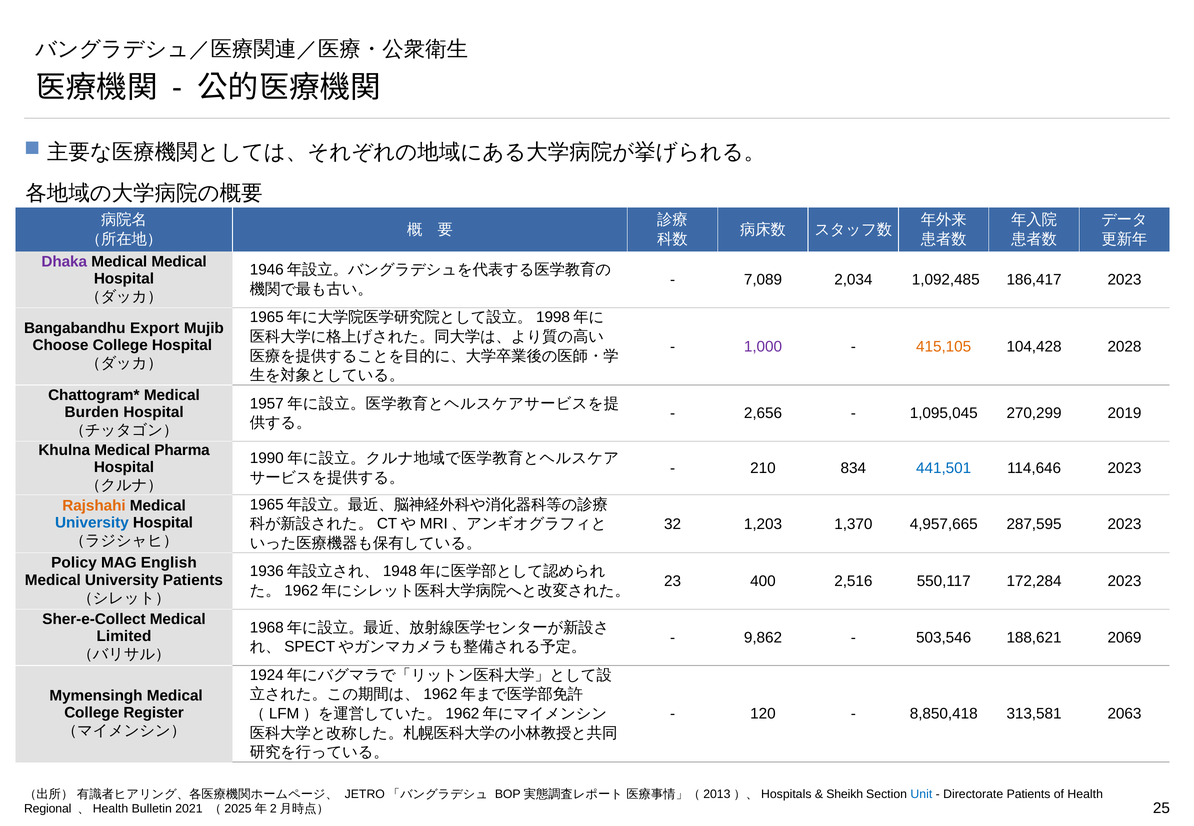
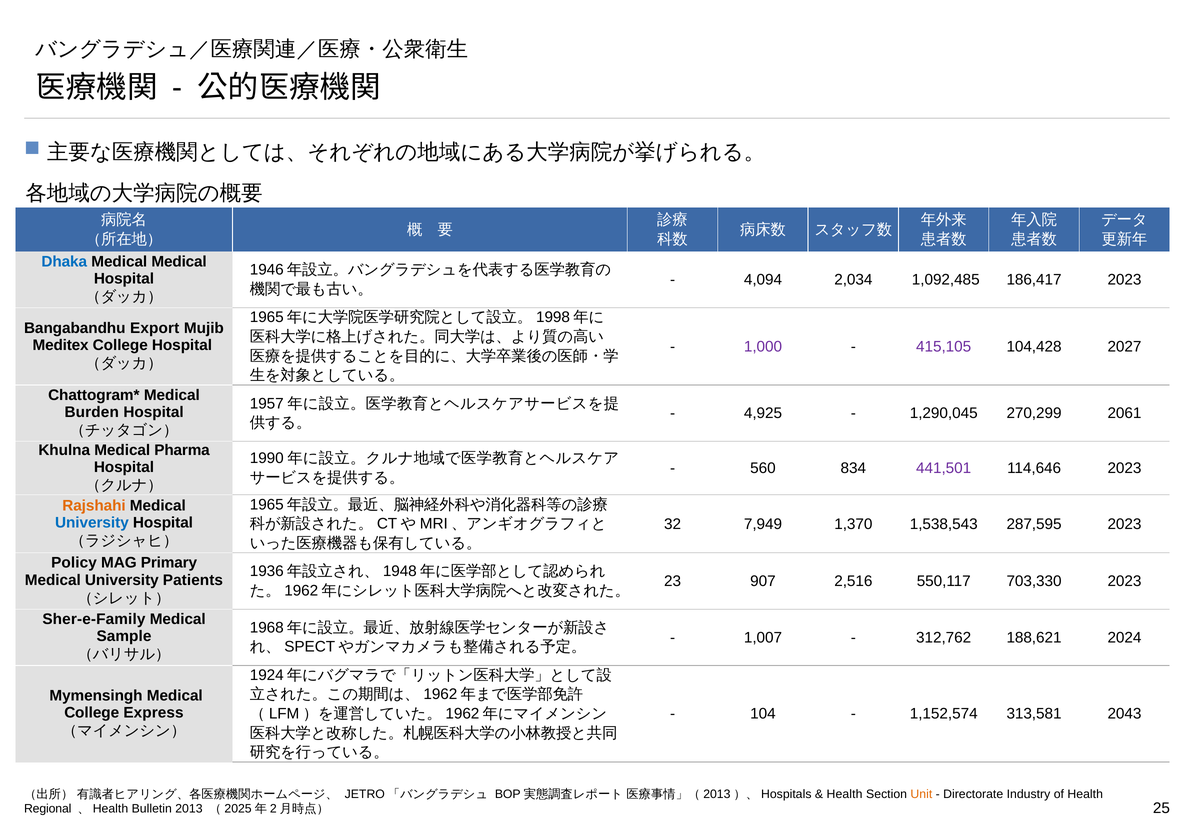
Dhaka colour: purple -> blue
7,089: 7,089 -> 4,094
Choose: Choose -> Meditex
415,105 colour: orange -> purple
2028: 2028 -> 2027
2,656: 2,656 -> 4,925
1,095,045: 1,095,045 -> 1,290,045
2019: 2019 -> 2061
210: 210 -> 560
441,501 colour: blue -> purple
1,203: 1,203 -> 7,949
4,957,665: 4,957,665 -> 1,538,543
English: English -> Primary
400: 400 -> 907
172,284: 172,284 -> 703,330
Sher-e-Collect: Sher-e-Collect -> Sher-e-Family
Limited: Limited -> Sample
9,862: 9,862 -> 1,007
503,546: 503,546 -> 312,762
2069: 2069 -> 2024
Register: Register -> Express
120: 120 -> 104
8,850,418: 8,850,418 -> 1,152,574
2063: 2063 -> 2043
Sheikh at (845, 795): Sheikh -> Health
Unit colour: blue -> orange
Directorate Patients: Patients -> Industry
2021: 2021 -> 2013
